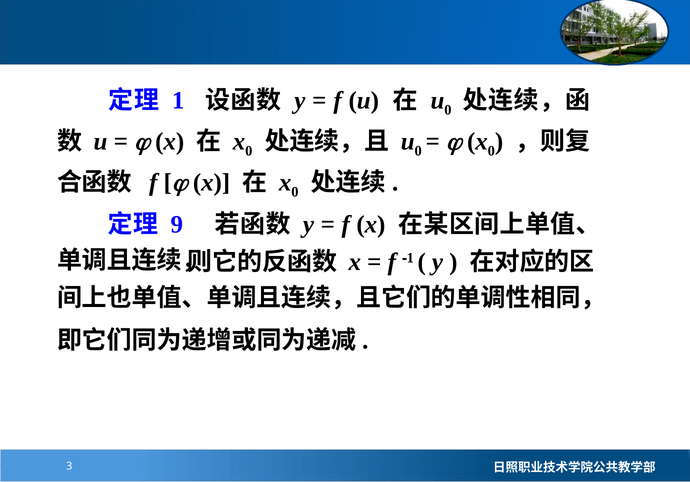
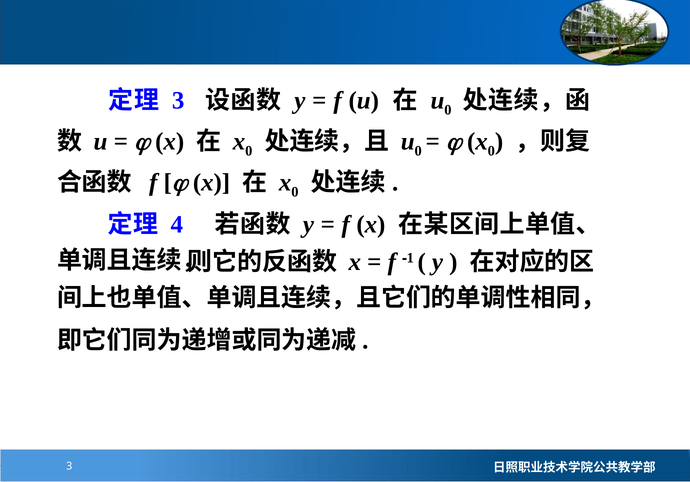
1 at (178, 100): 1 -> 3
9: 9 -> 4
